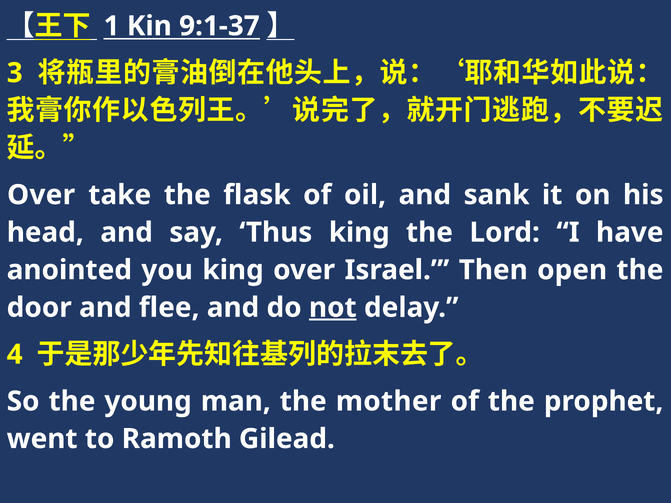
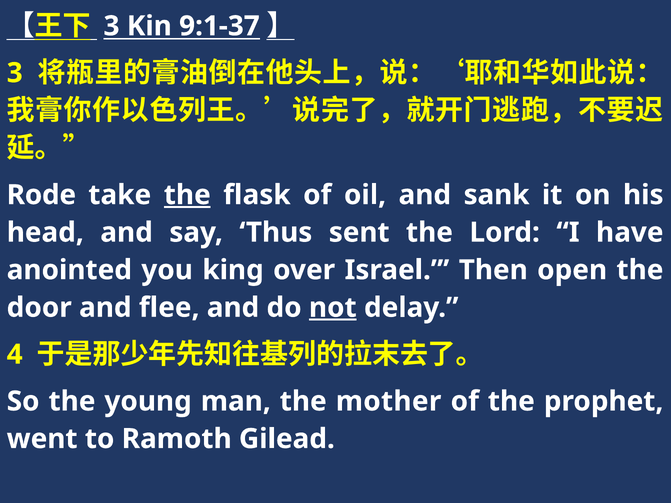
1 at (112, 26): 1 -> 3
Over at (41, 195): Over -> Rode
the at (187, 195) underline: none -> present
Thus king: king -> sent
